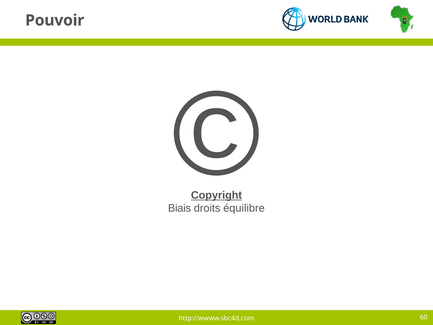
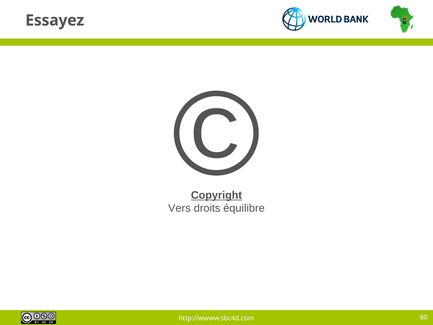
Pouvoir: Pouvoir -> Essayez
Biais: Biais -> Vers
